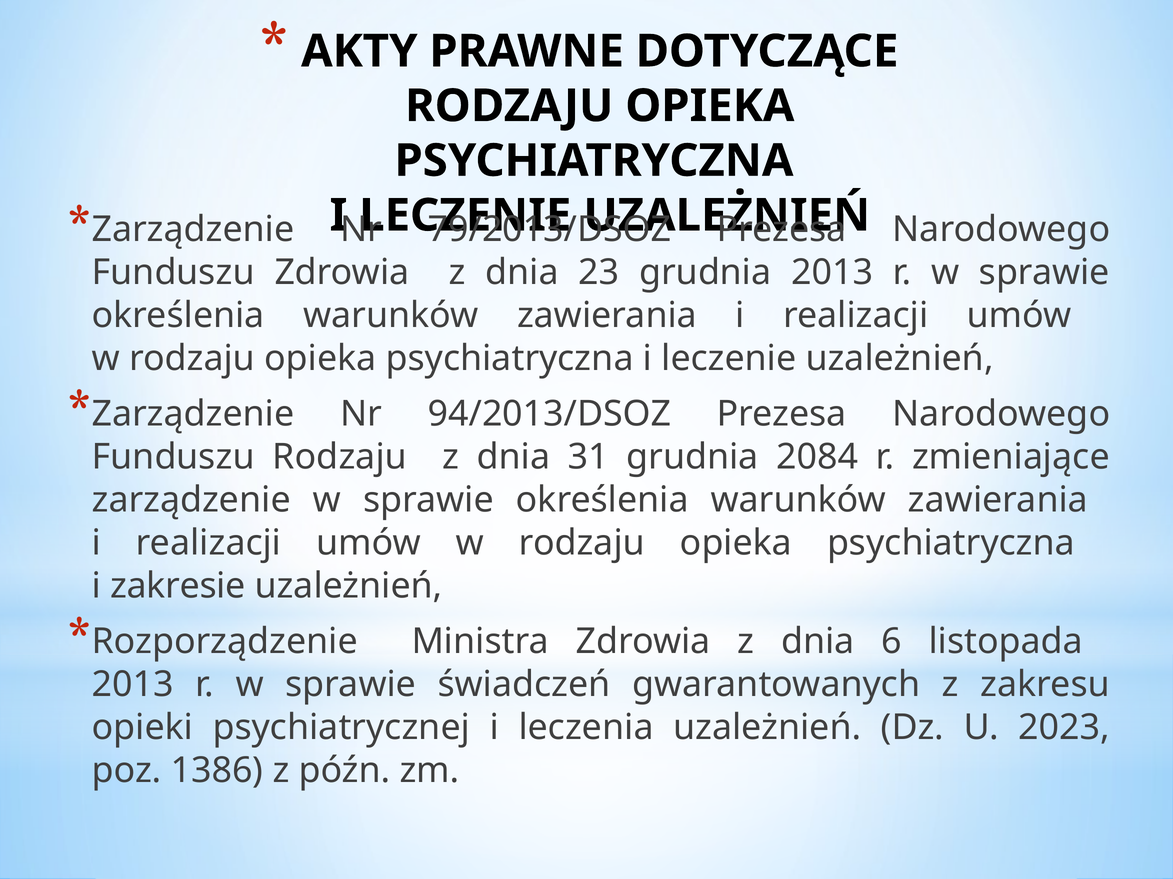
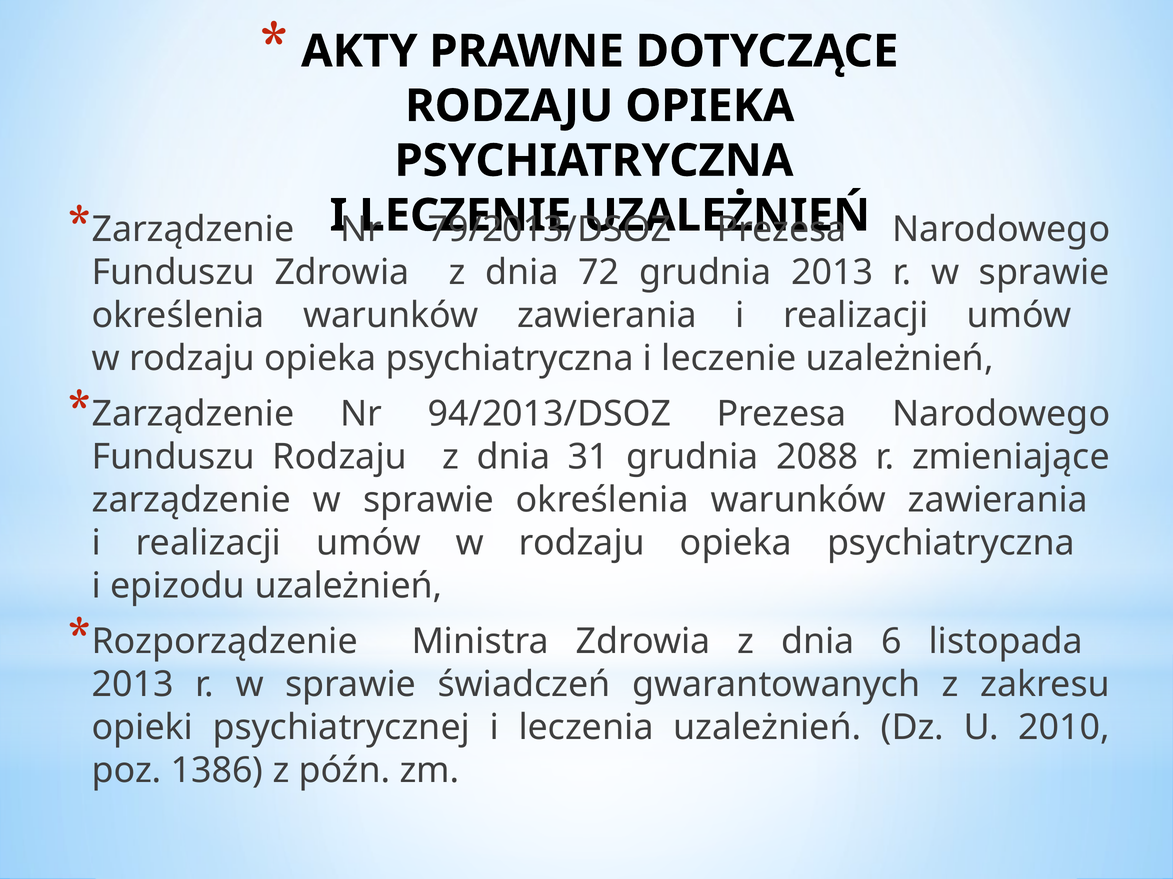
23: 23 -> 72
2084: 2084 -> 2088
zakresie: zakresie -> epizodu
2023: 2023 -> 2010
